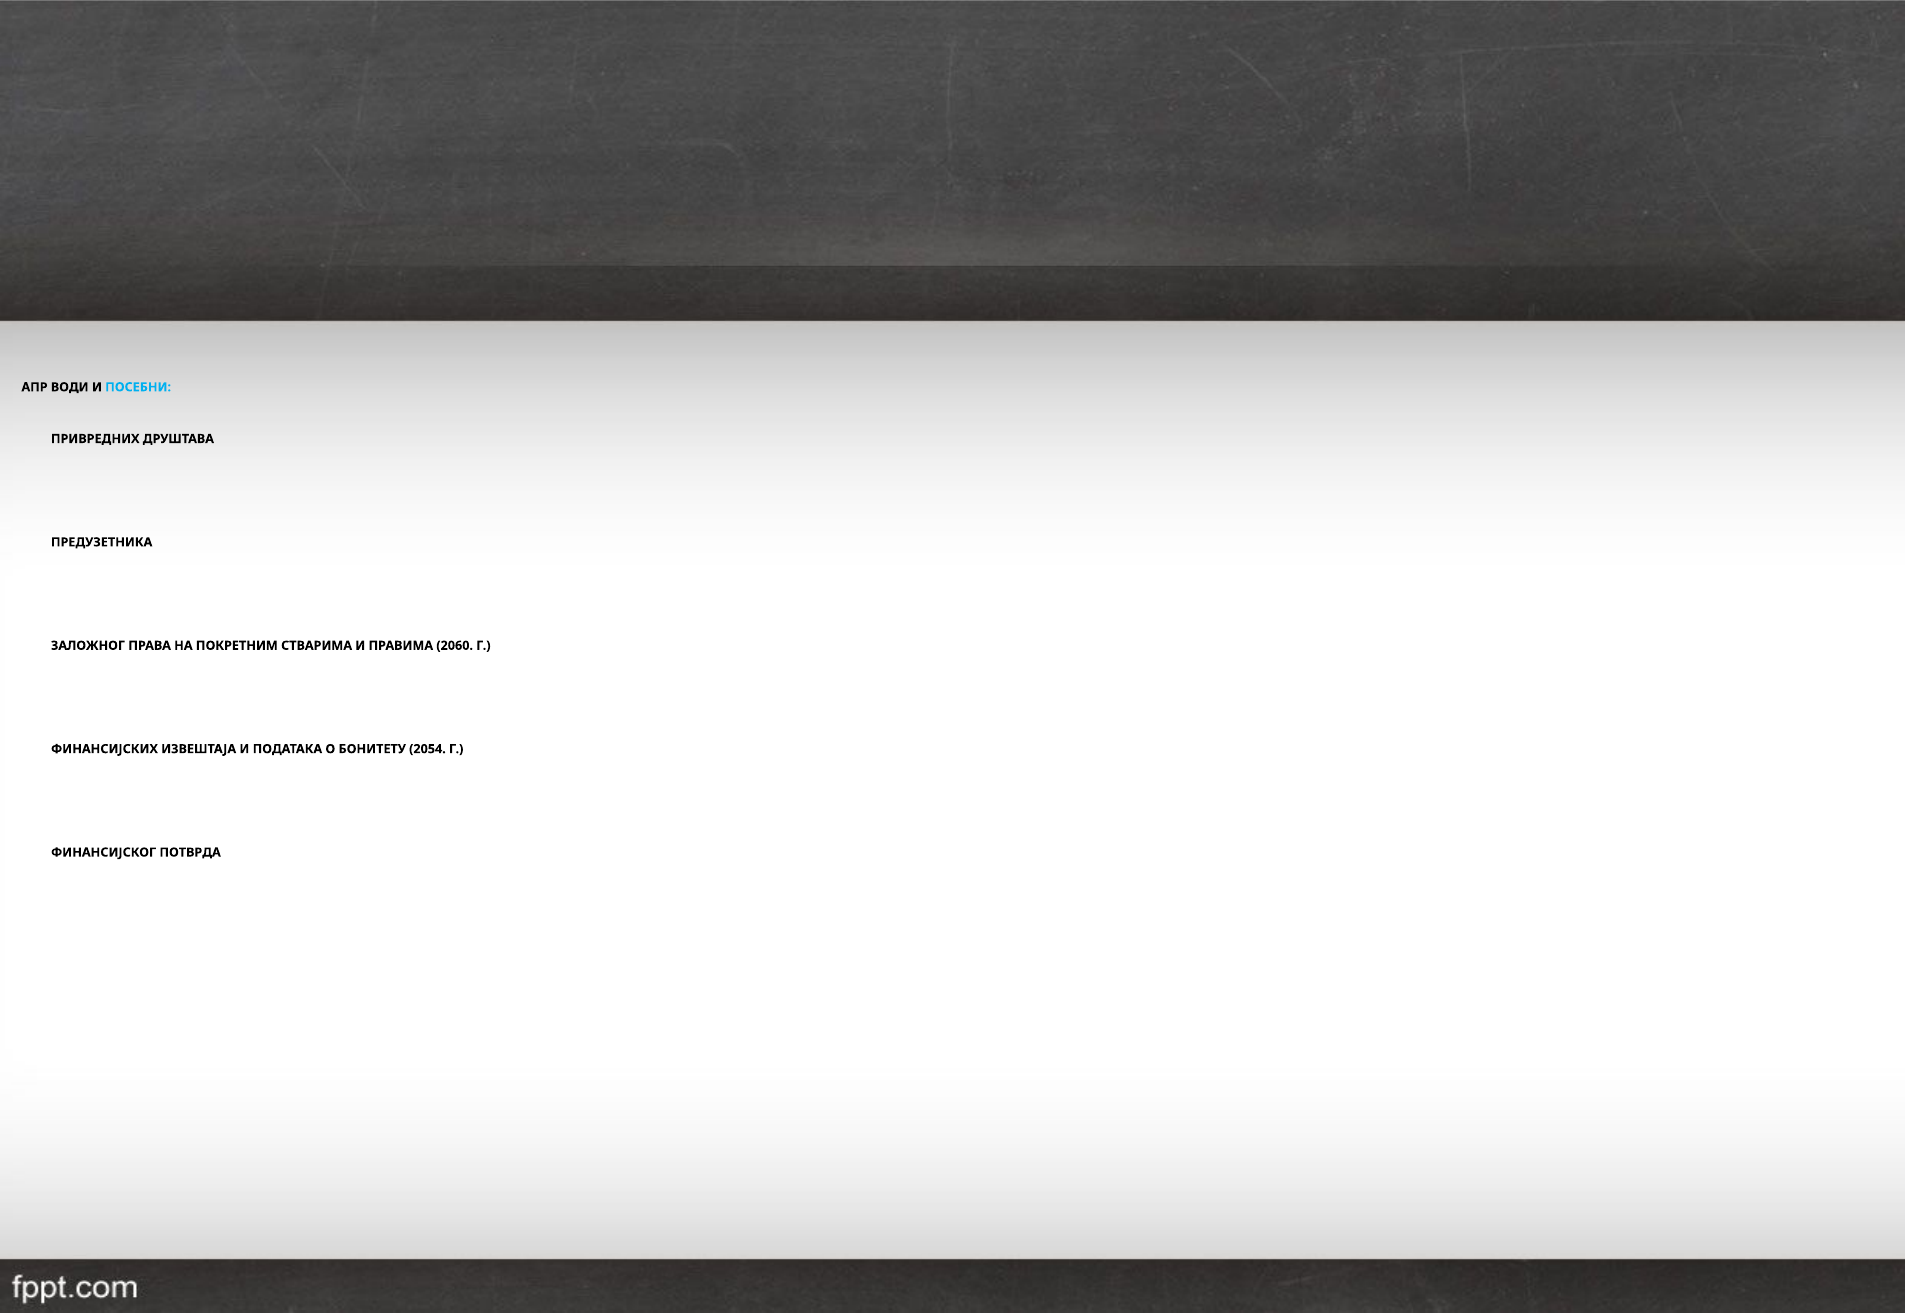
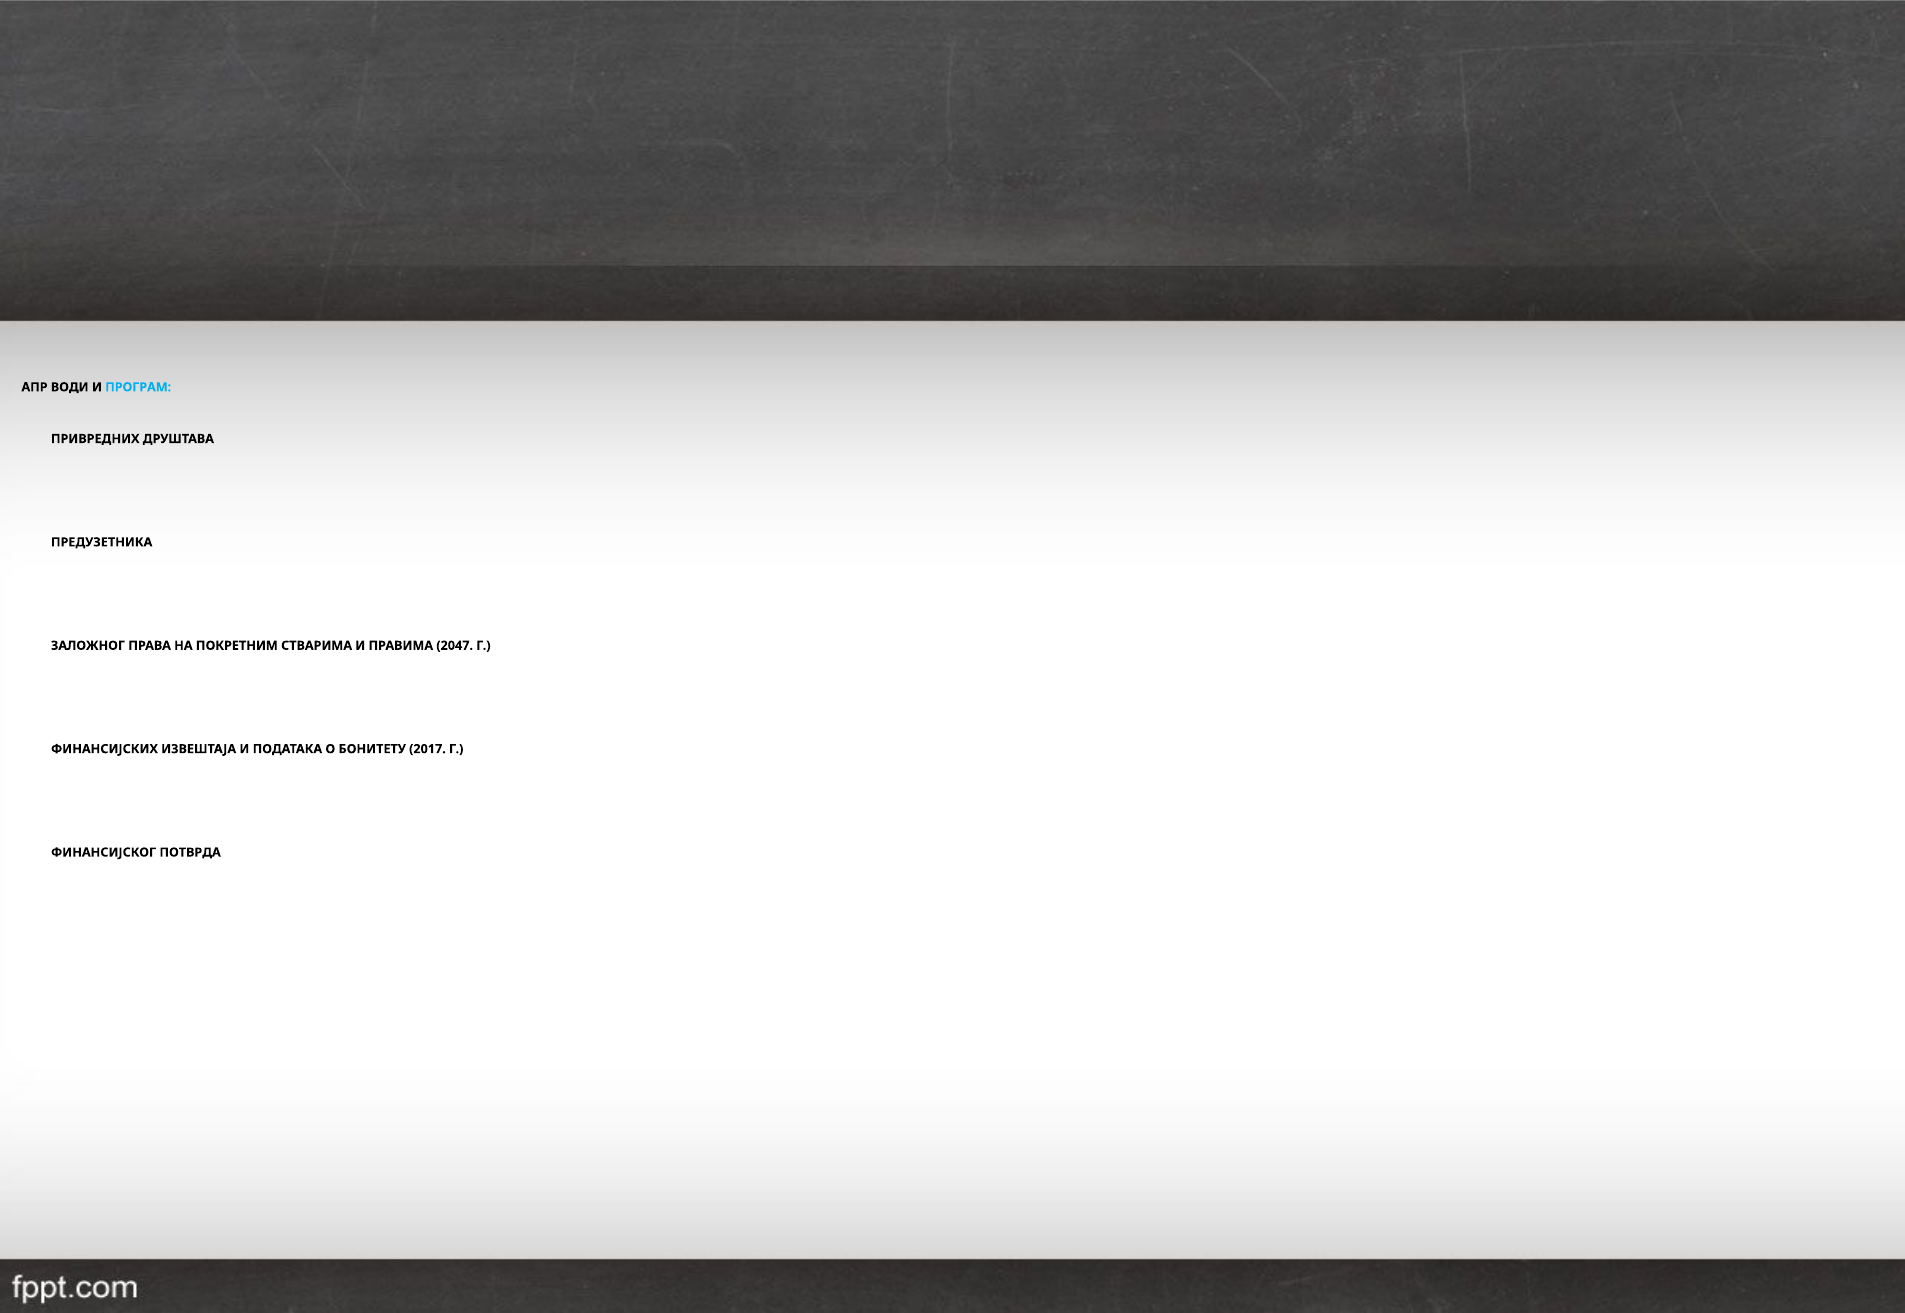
ПОСЕБНИ: ПОСЕБНИ -> ПРОГРАМ
2060: 2060 -> 2047
2054: 2054 -> 2017
